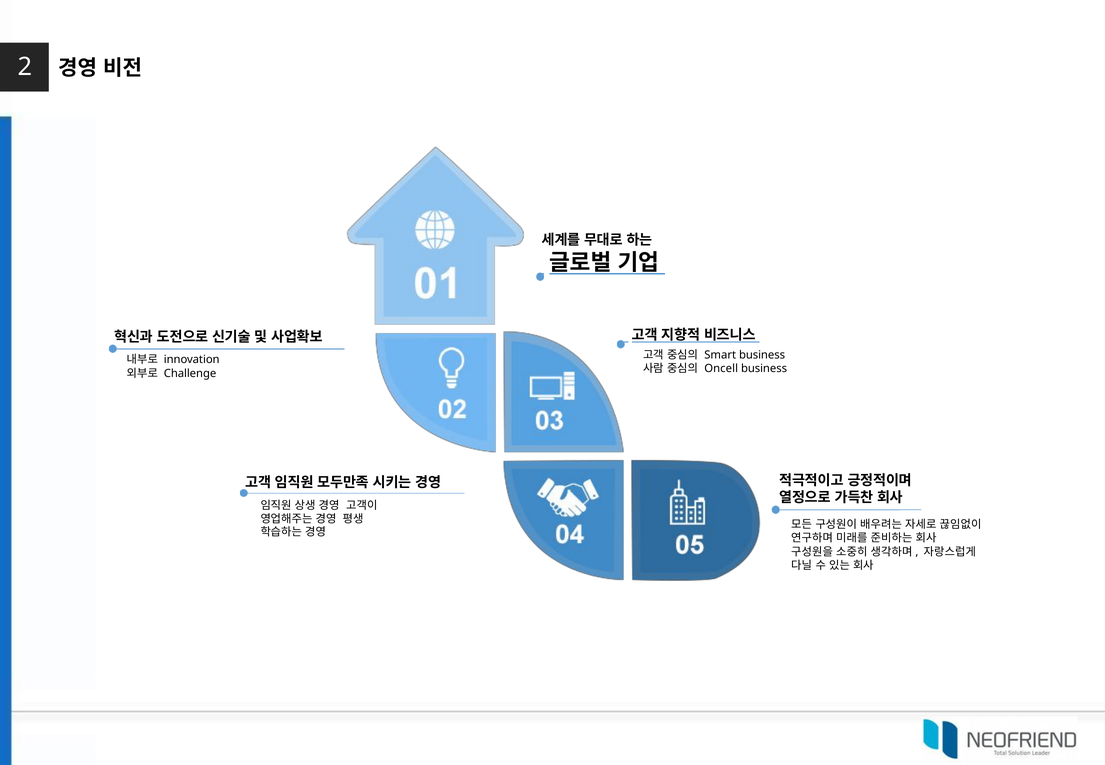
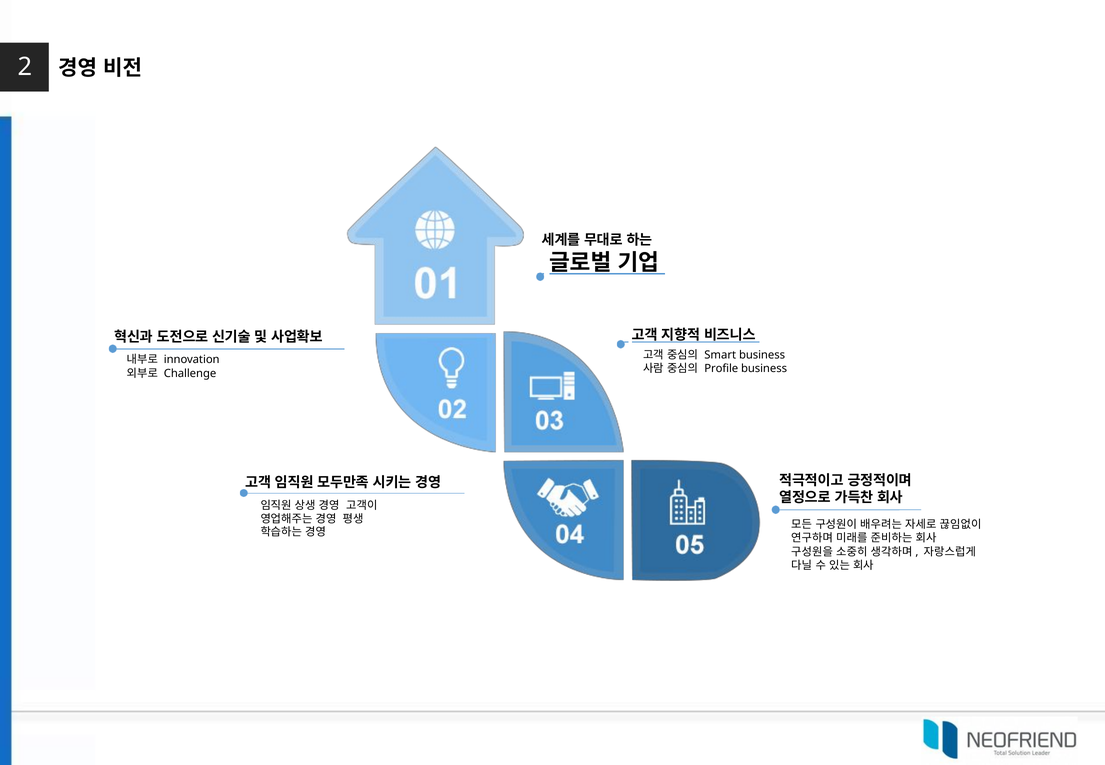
Oncell: Oncell -> Profile
